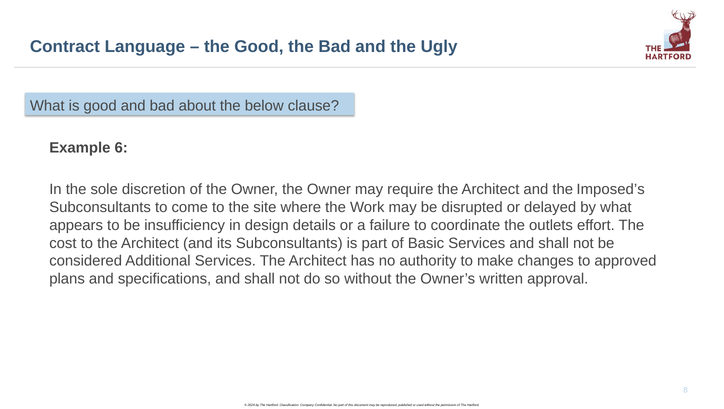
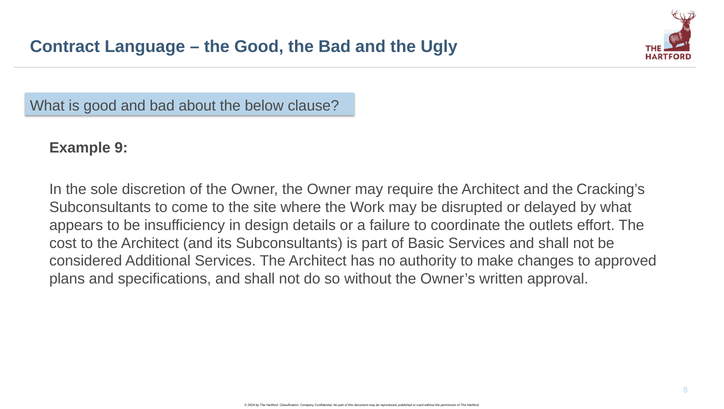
6: 6 -> 9
Imposed’s: Imposed’s -> Cracking’s
